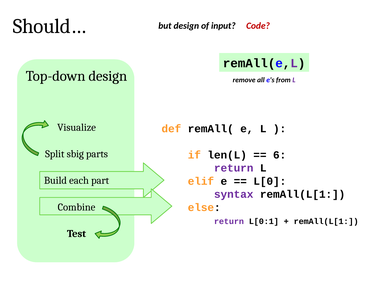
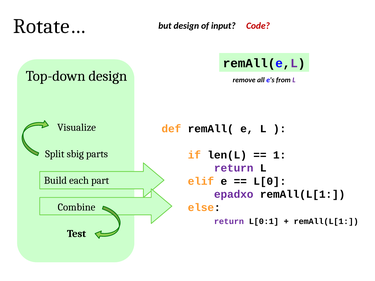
Should…: Should… -> Rotate…
6: 6 -> 1
syntax: syntax -> epadxo
